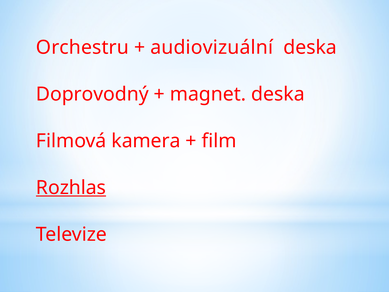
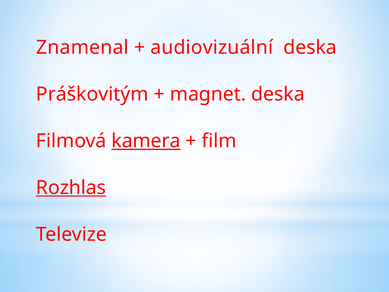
Orchestru: Orchestru -> Znamenal
Doprovodný: Doprovodný -> Práškovitým
kamera underline: none -> present
